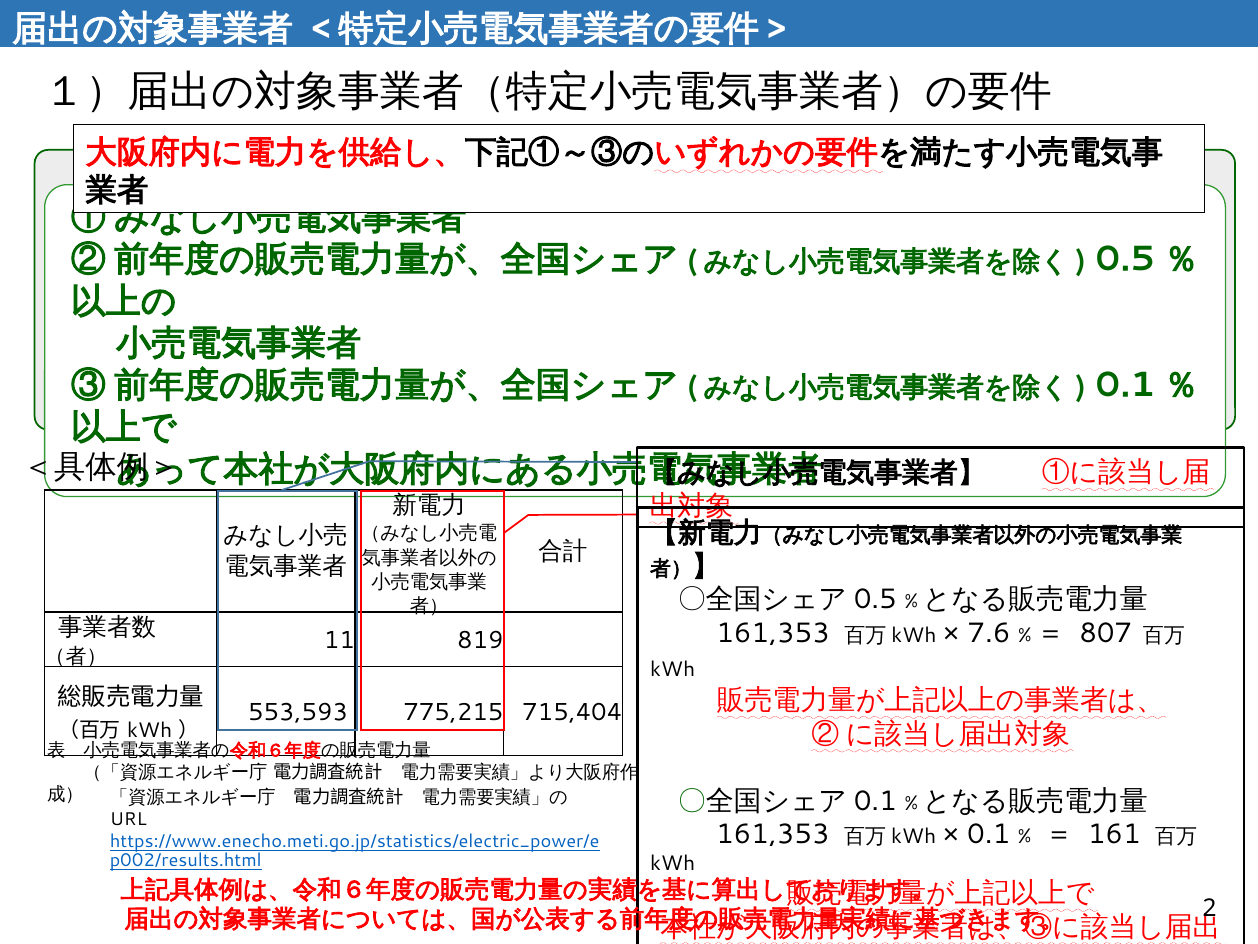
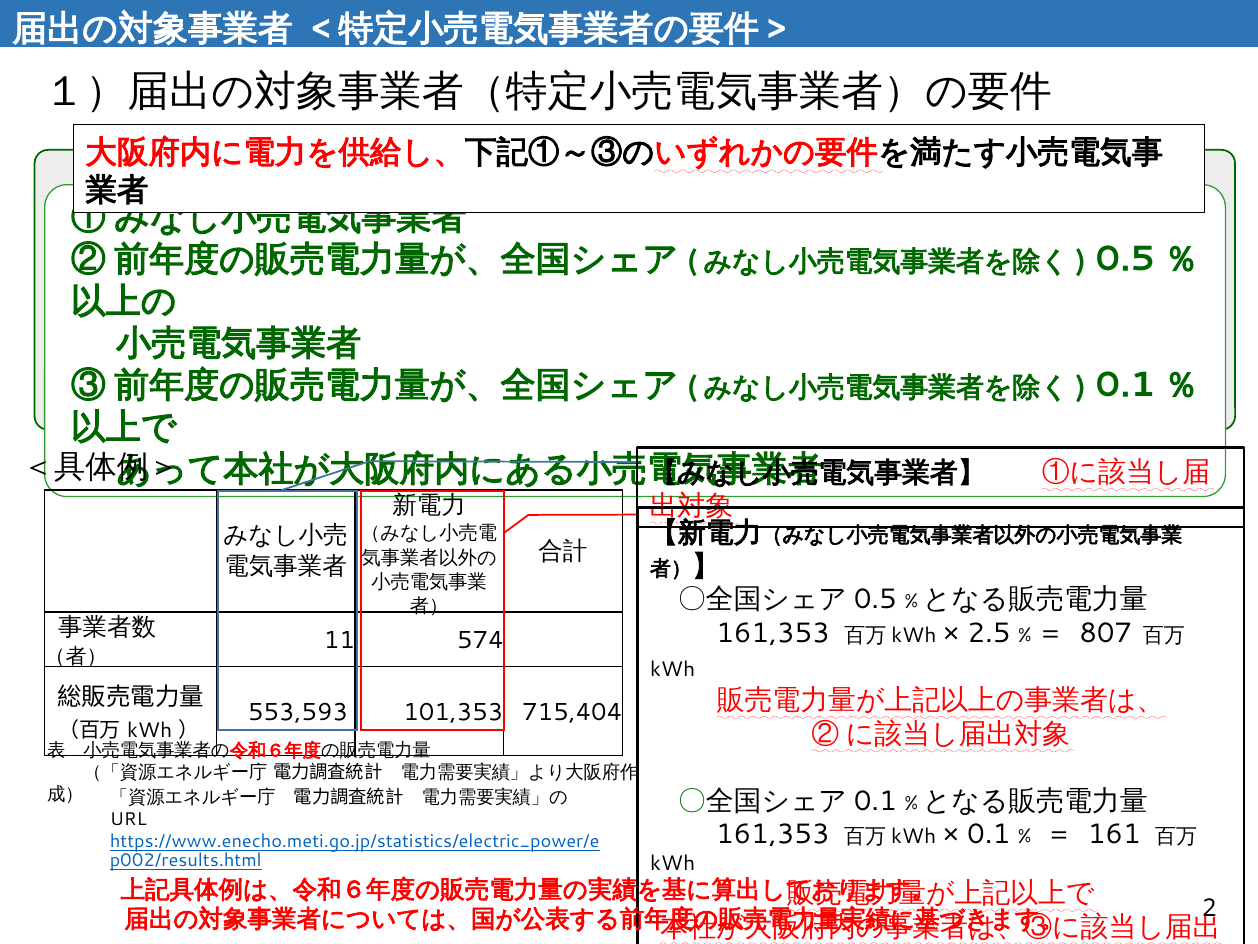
7.6: 7.6 -> 2.5
819: 819 -> 574
775,215: 775,215 -> 101,353
